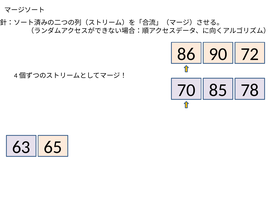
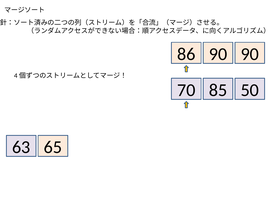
86 72: 72 -> 90
78: 78 -> 50
